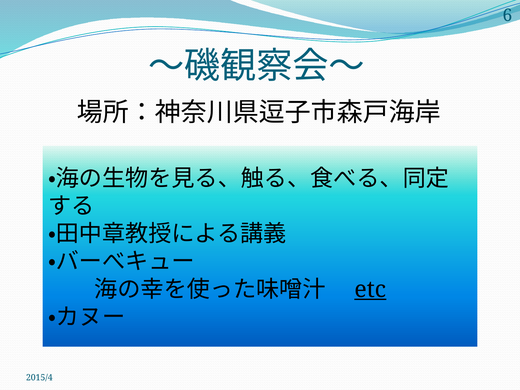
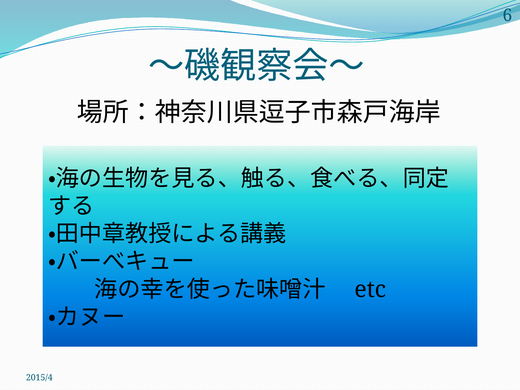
etc underline: present -> none
